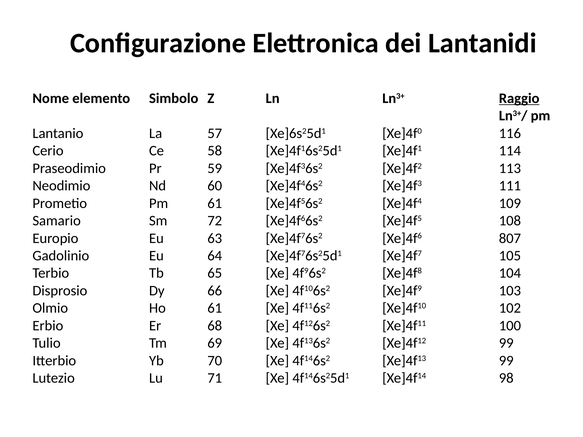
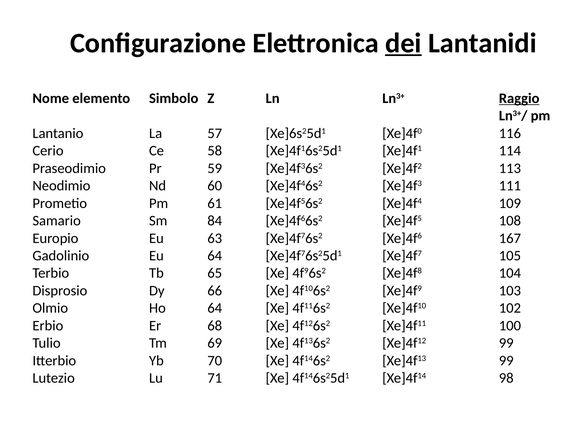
dei underline: none -> present
72: 72 -> 84
807: 807 -> 167
Ho 61: 61 -> 64
